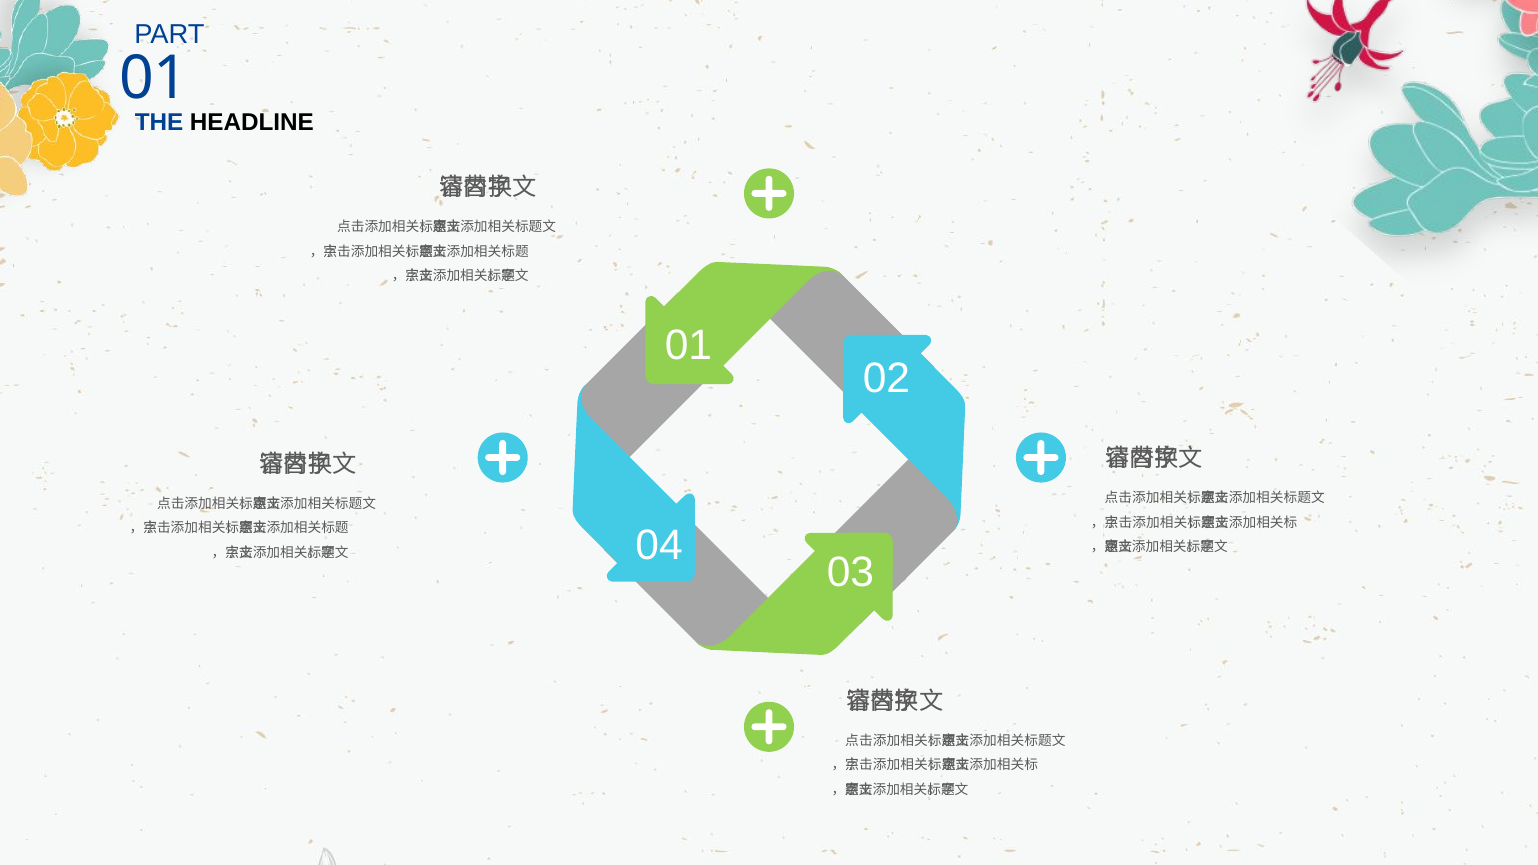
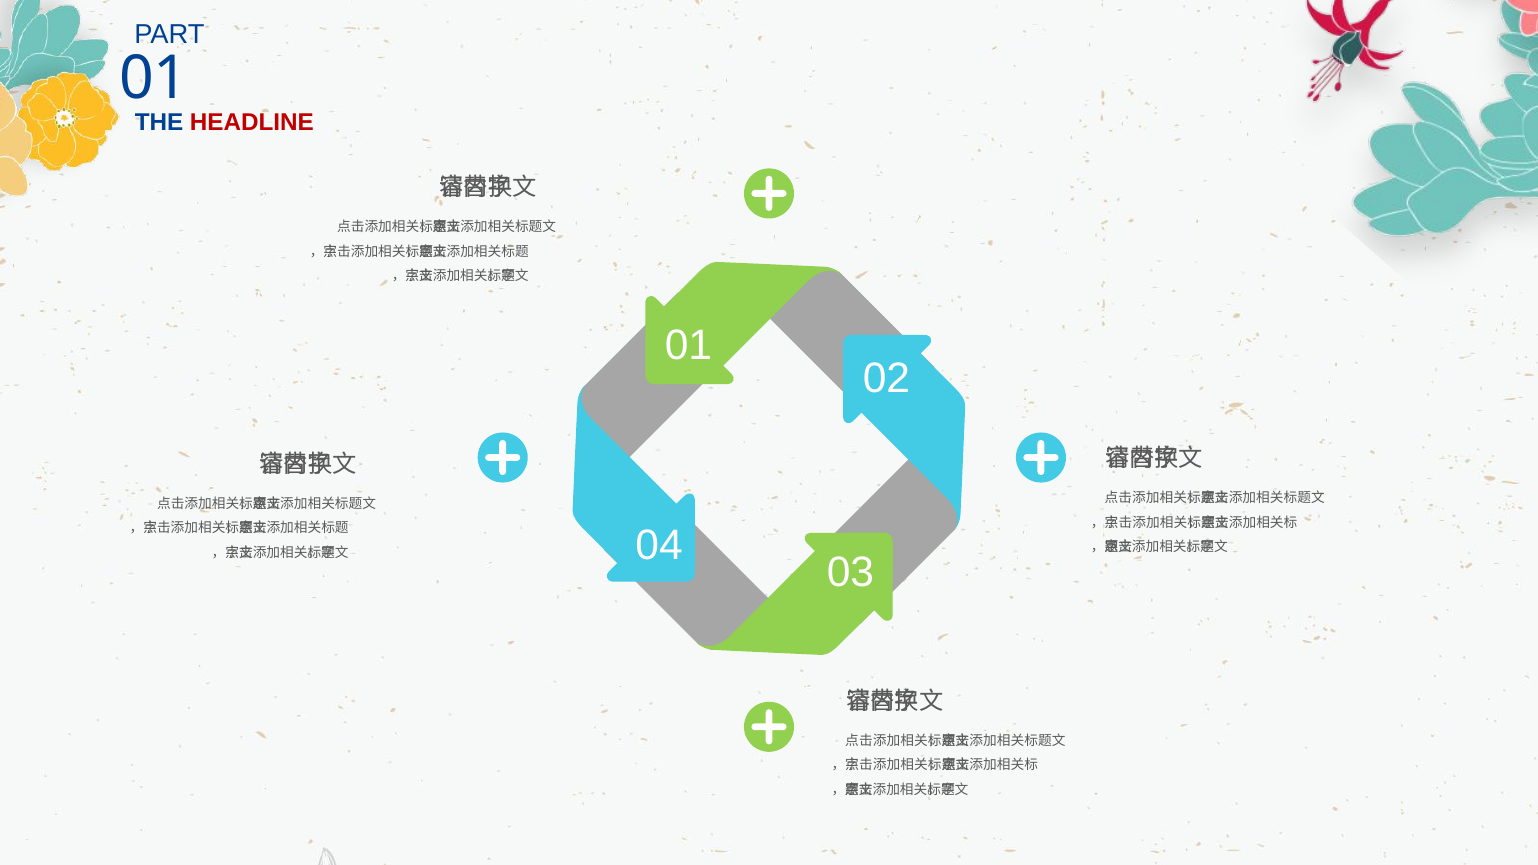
HEADLINE colour: black -> red
